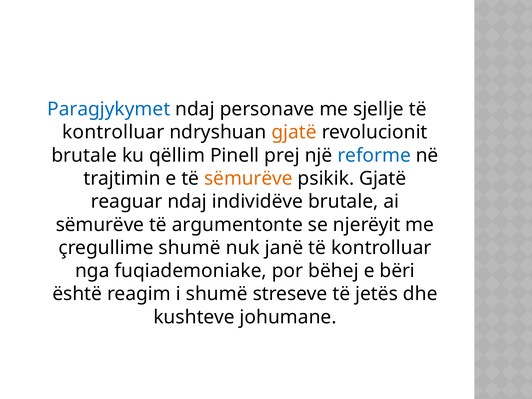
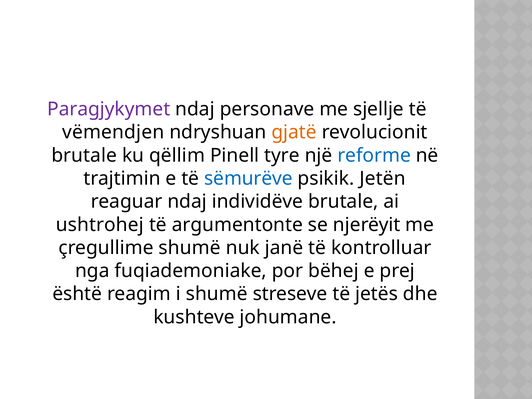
Paragjykymet colour: blue -> purple
kontrolluar at (113, 132): kontrolluar -> vëmendjen
prej: prej -> tyre
sëmurëve at (248, 178) colour: orange -> blue
psikik Gjatë: Gjatë -> Jetën
sëmurëve at (100, 225): sëmurëve -> ushtrohej
bëri: bëri -> prej
